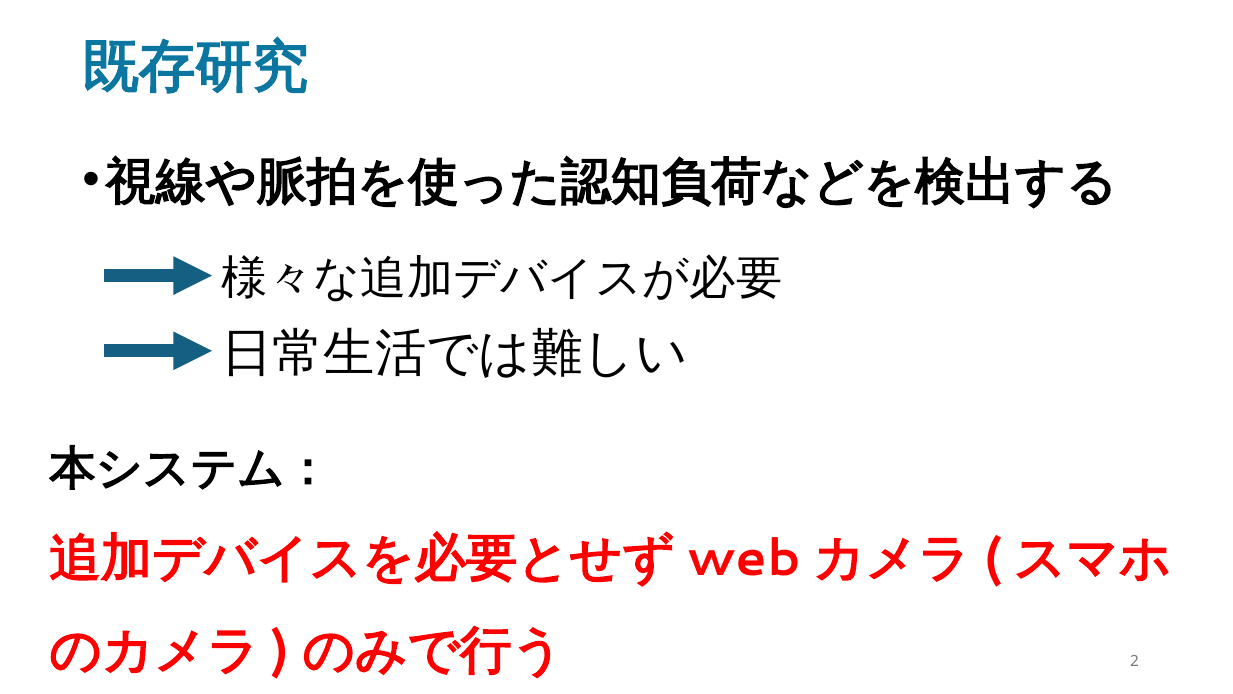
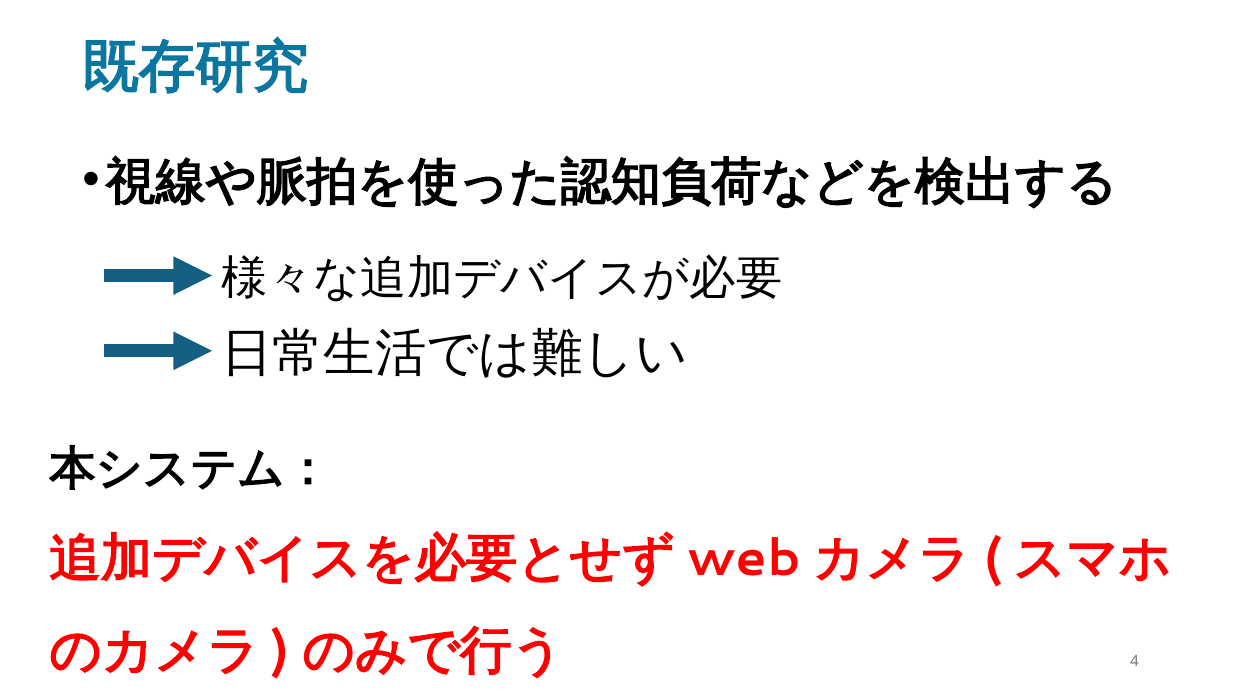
2: 2 -> 4
